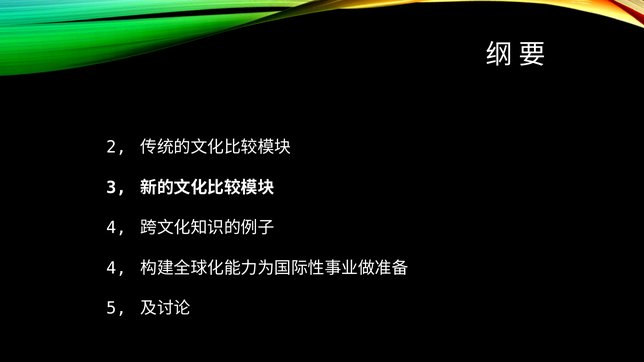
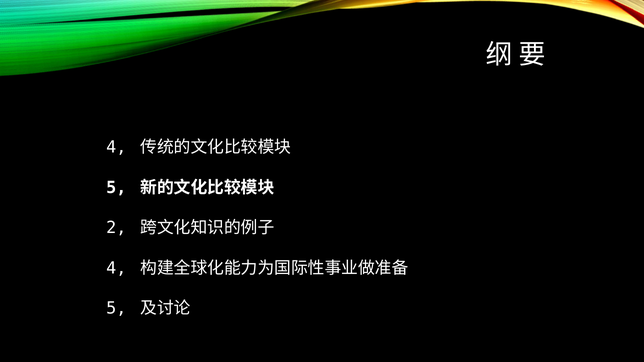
2 at (116, 147): 2 -> 4
3 at (116, 188): 3 -> 5
4 at (116, 228): 4 -> 2
